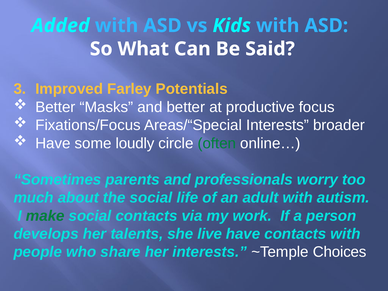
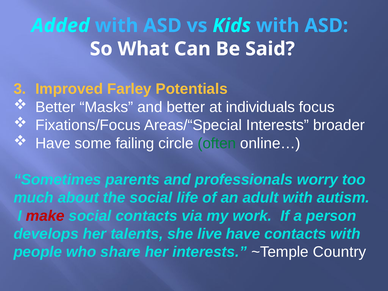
productive: productive -> individuals
loudly: loudly -> failing
make colour: green -> red
Choices: Choices -> Country
